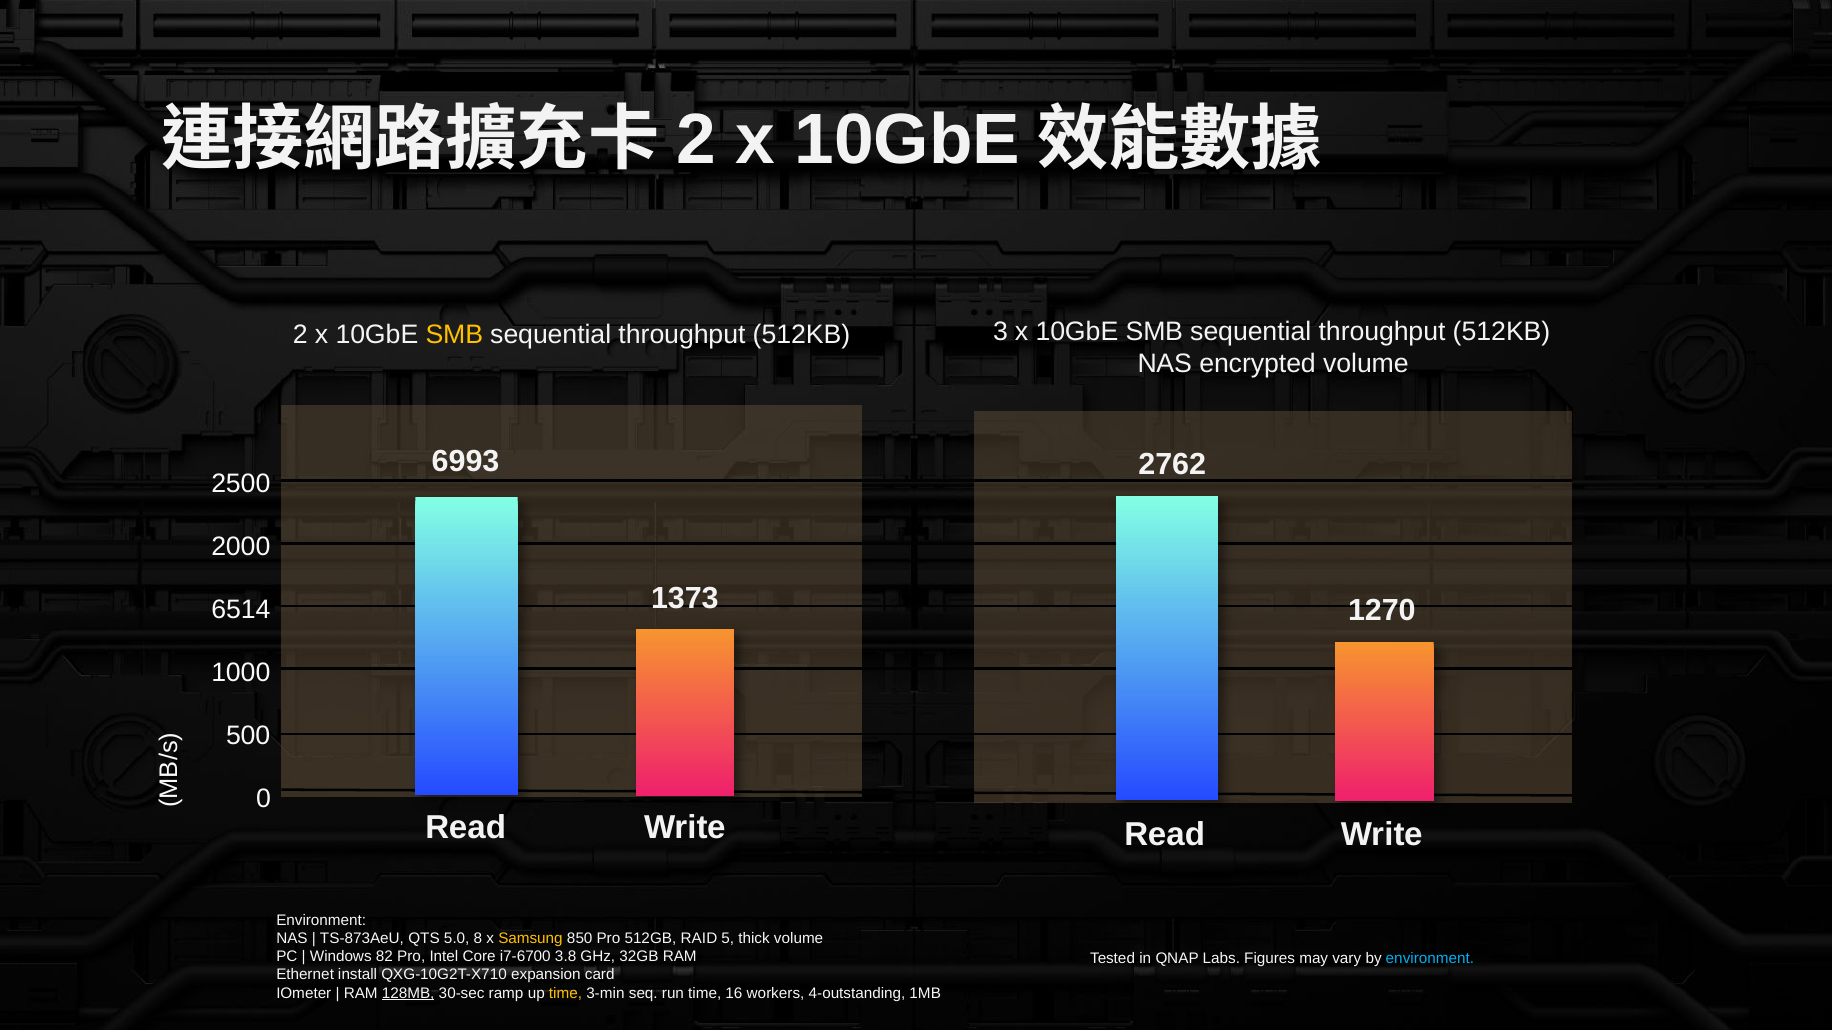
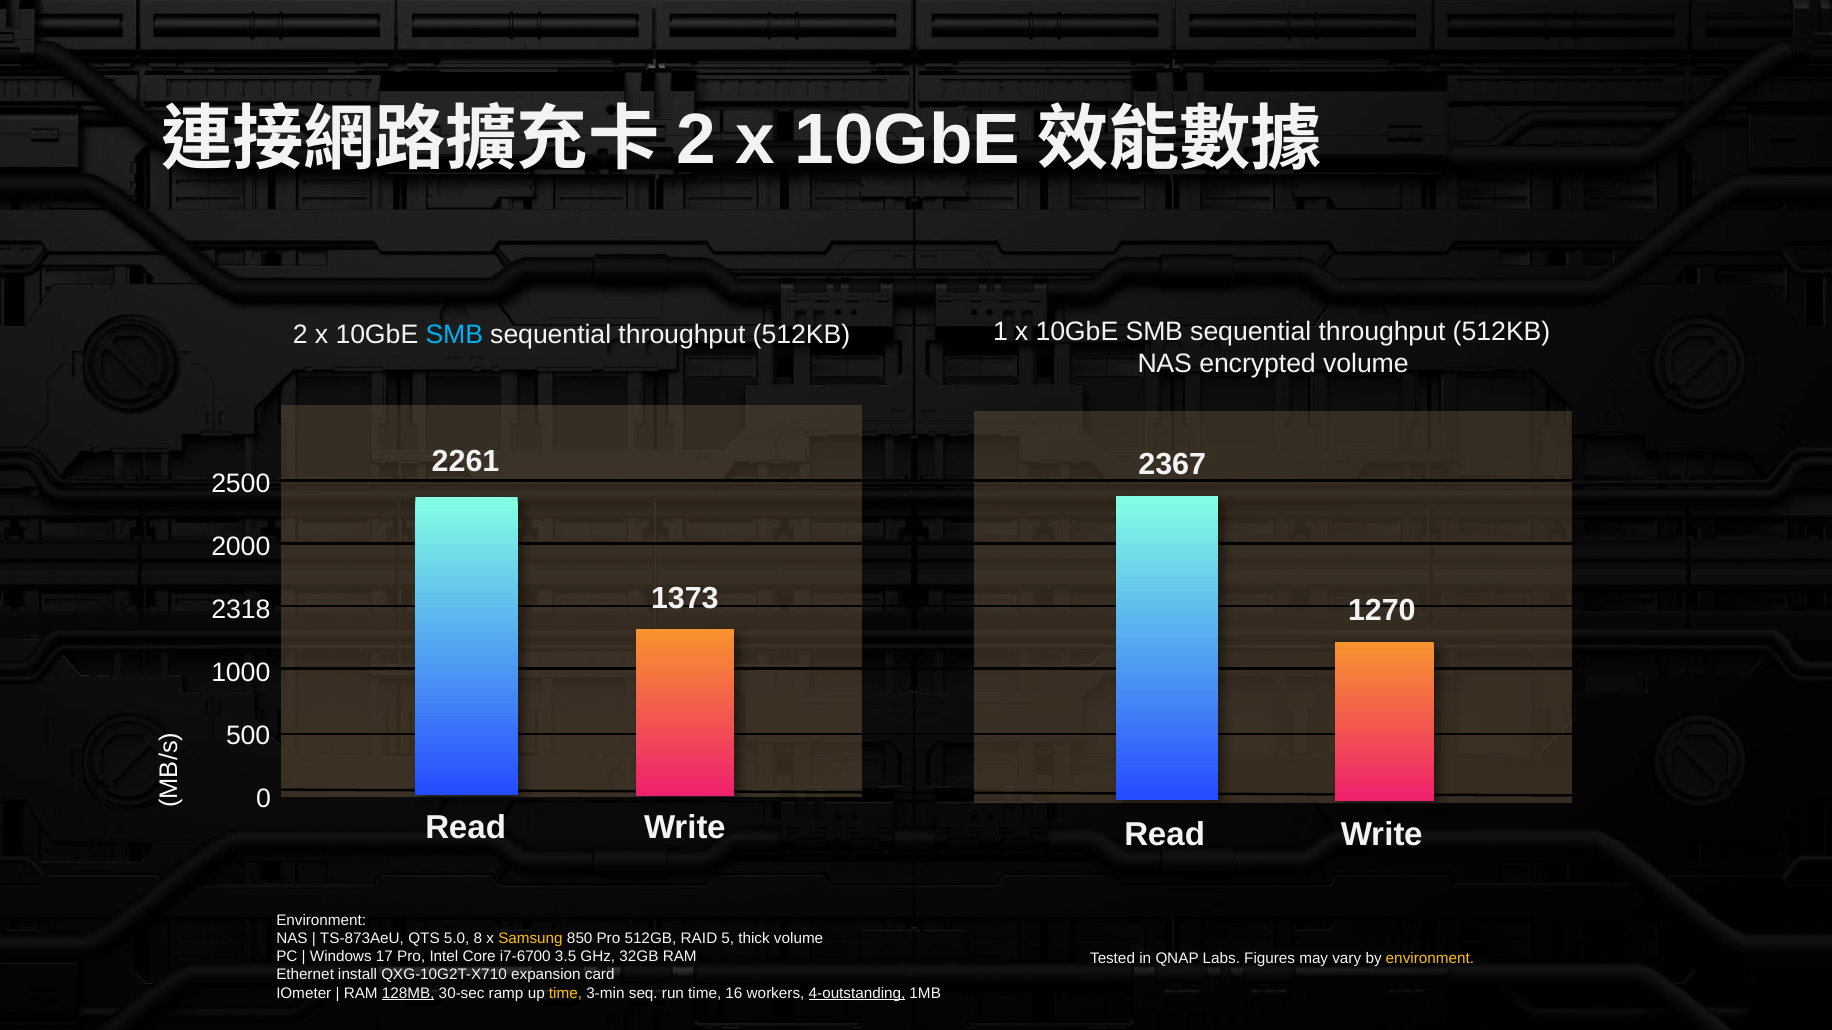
SMB at (454, 335) colour: yellow -> light blue
3: 3 -> 1
6993: 6993 -> 2261
2762: 2762 -> 2367
6514: 6514 -> 2318
82: 82 -> 17
3.8: 3.8 -> 3.5
environment at (1430, 959) colour: light blue -> yellow
4-outstanding underline: none -> present
